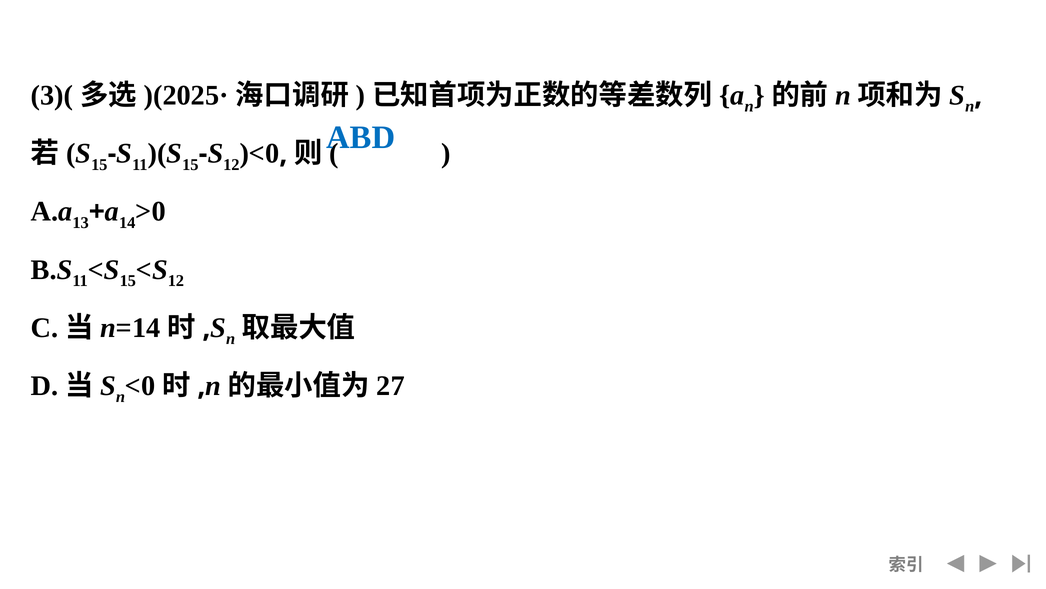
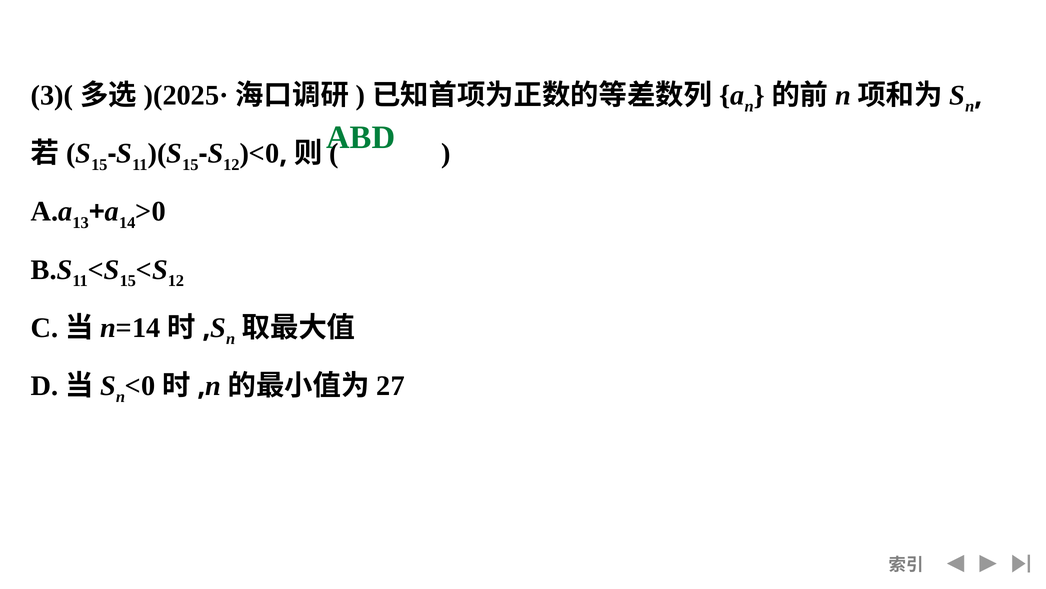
ABD colour: blue -> green
